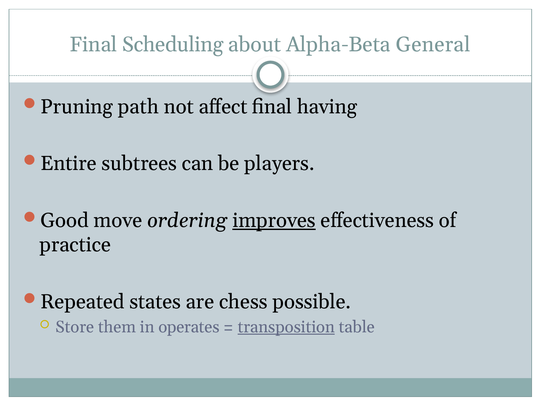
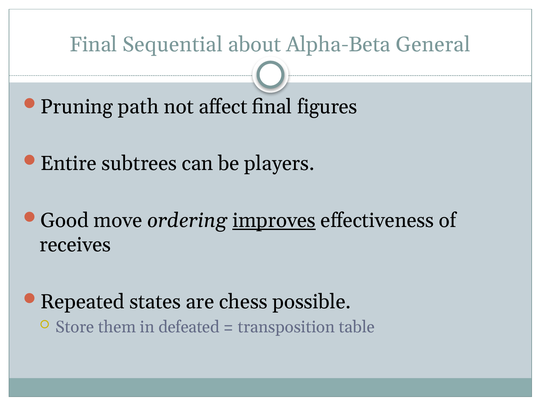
Scheduling: Scheduling -> Sequential
having: having -> figures
practice: practice -> receives
operates: operates -> defeated
transposition underline: present -> none
